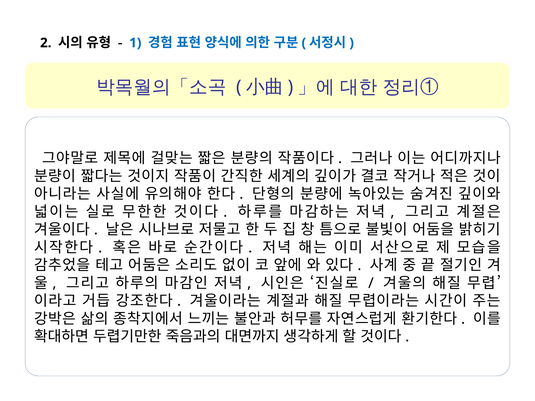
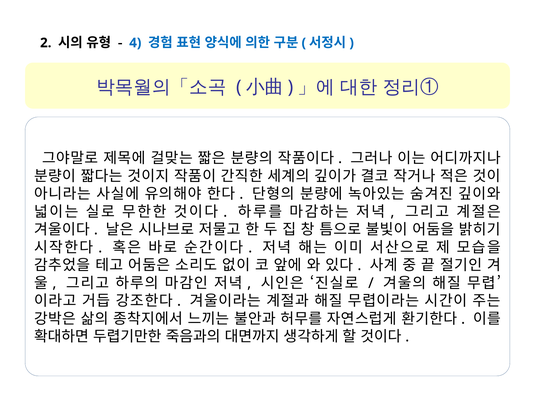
1: 1 -> 4
